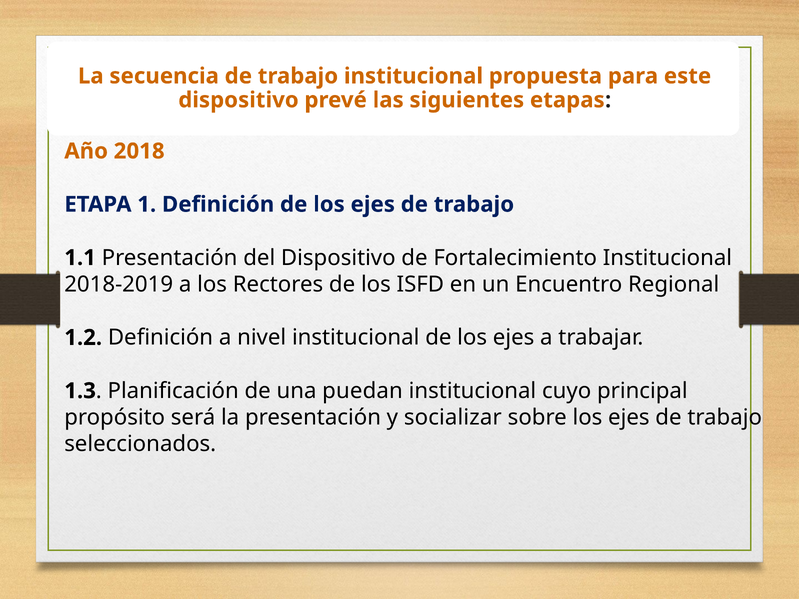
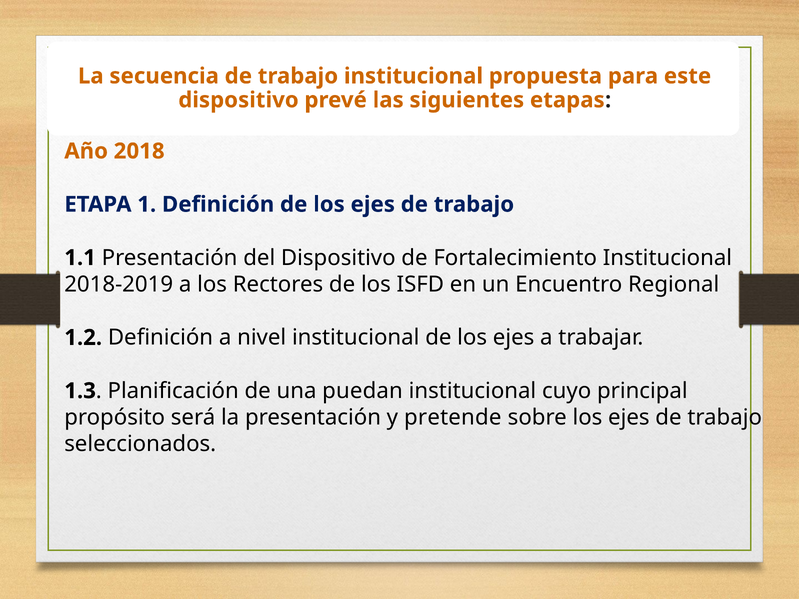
socializar: socializar -> pretende
